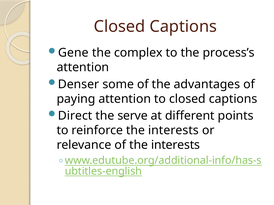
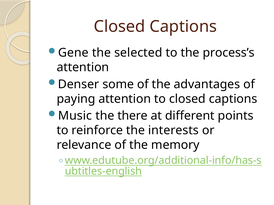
complex: complex -> selected
Direct: Direct -> Music
serve: serve -> there
of the interests: interests -> memory
